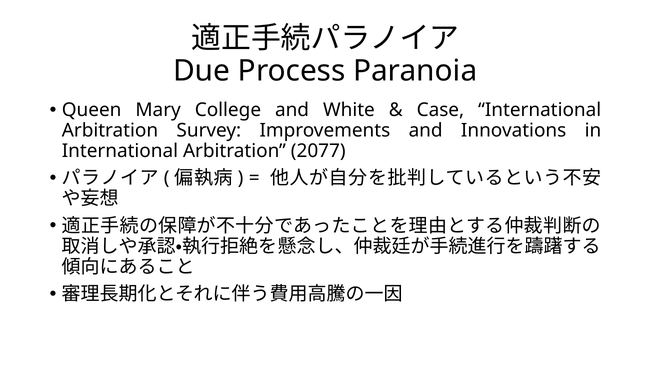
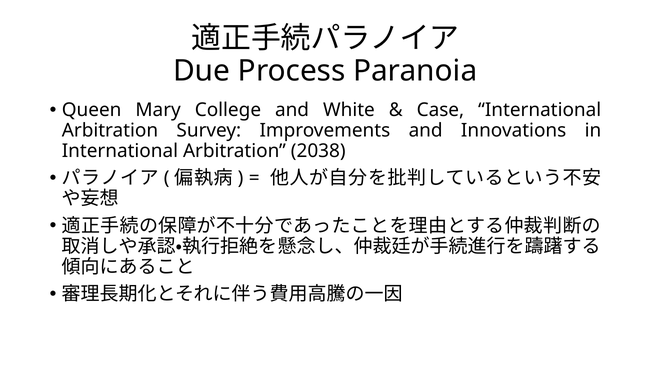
2077: 2077 -> 2038
